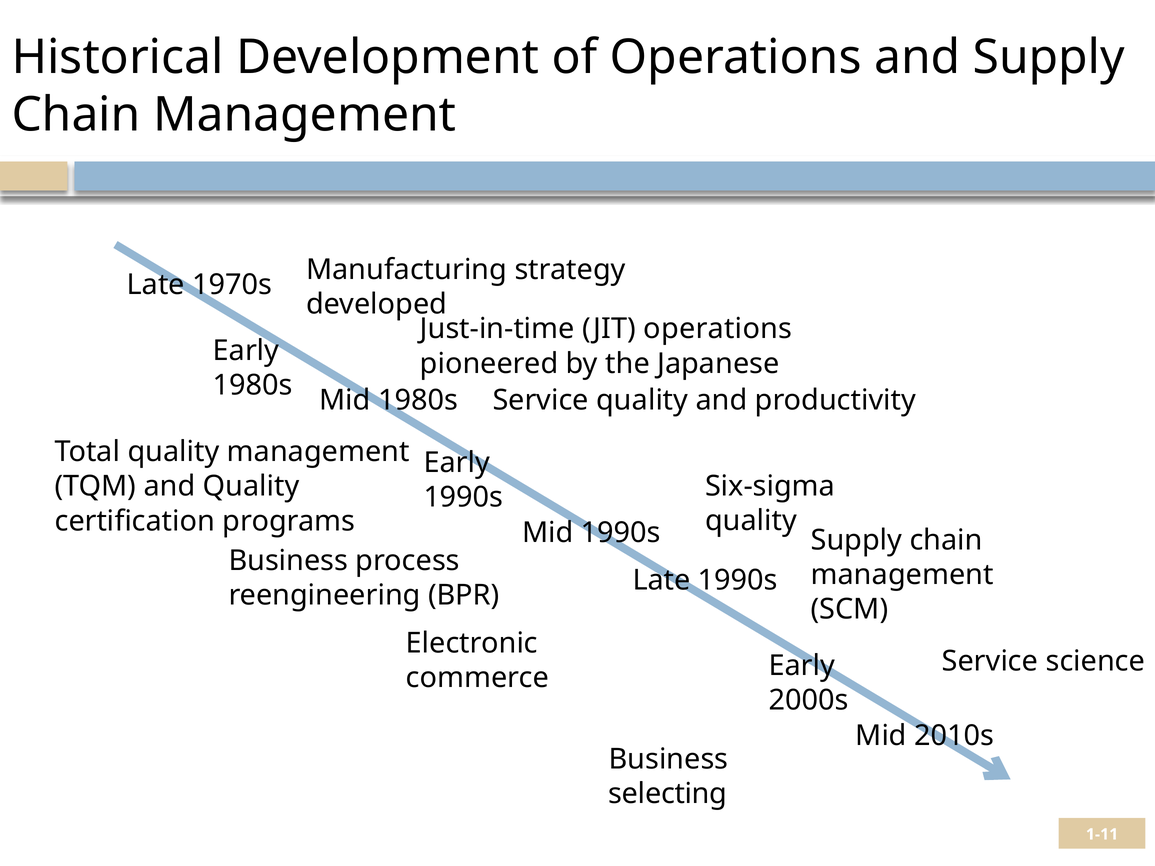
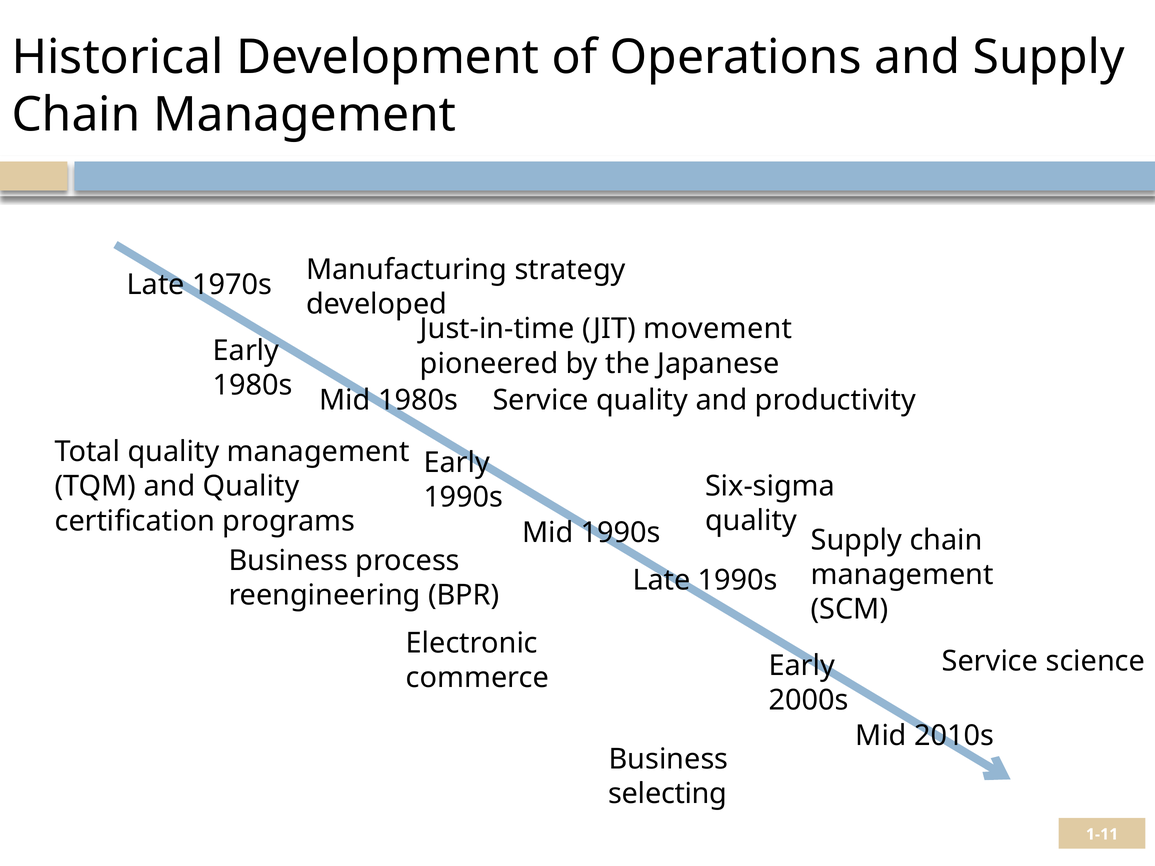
JIT operations: operations -> movement
